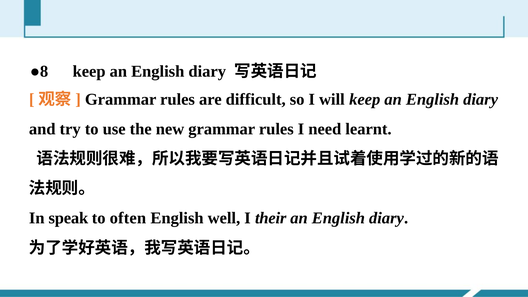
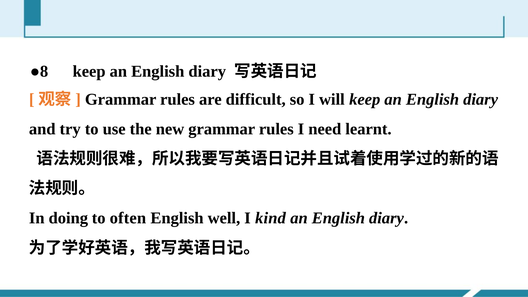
speak: speak -> doing
their: their -> kind
